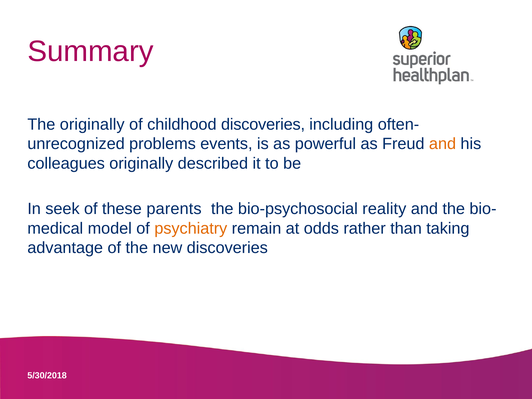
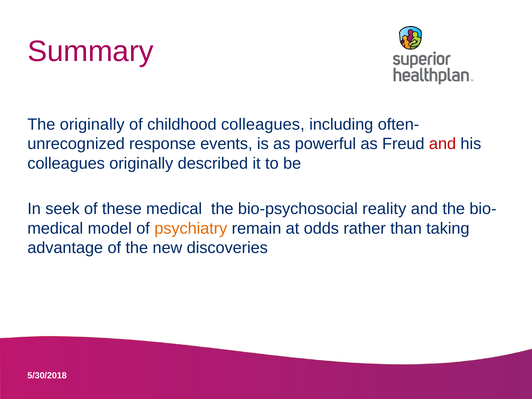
childhood discoveries: discoveries -> colleagues
problems: problems -> response
and at (443, 144) colour: orange -> red
these parents: parents -> medical
